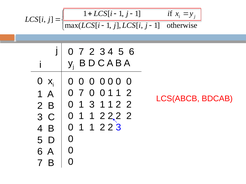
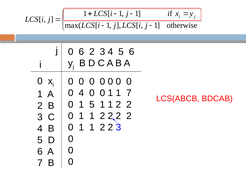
7 at (81, 52): 7 -> 6
7 at (81, 93): 7 -> 4
2 at (129, 93): 2 -> 7
1 3: 3 -> 5
